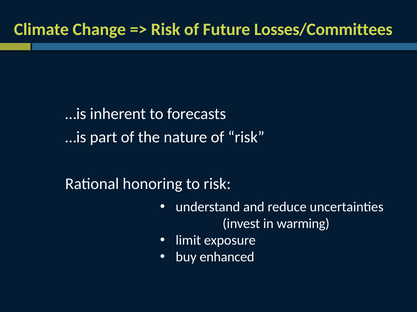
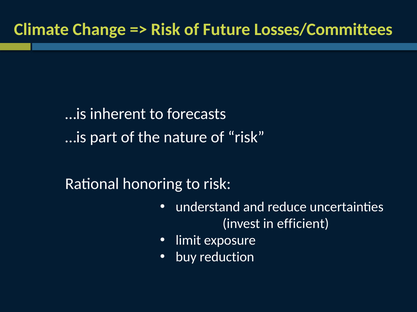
warming: warming -> efficient
enhanced: enhanced -> reduction
